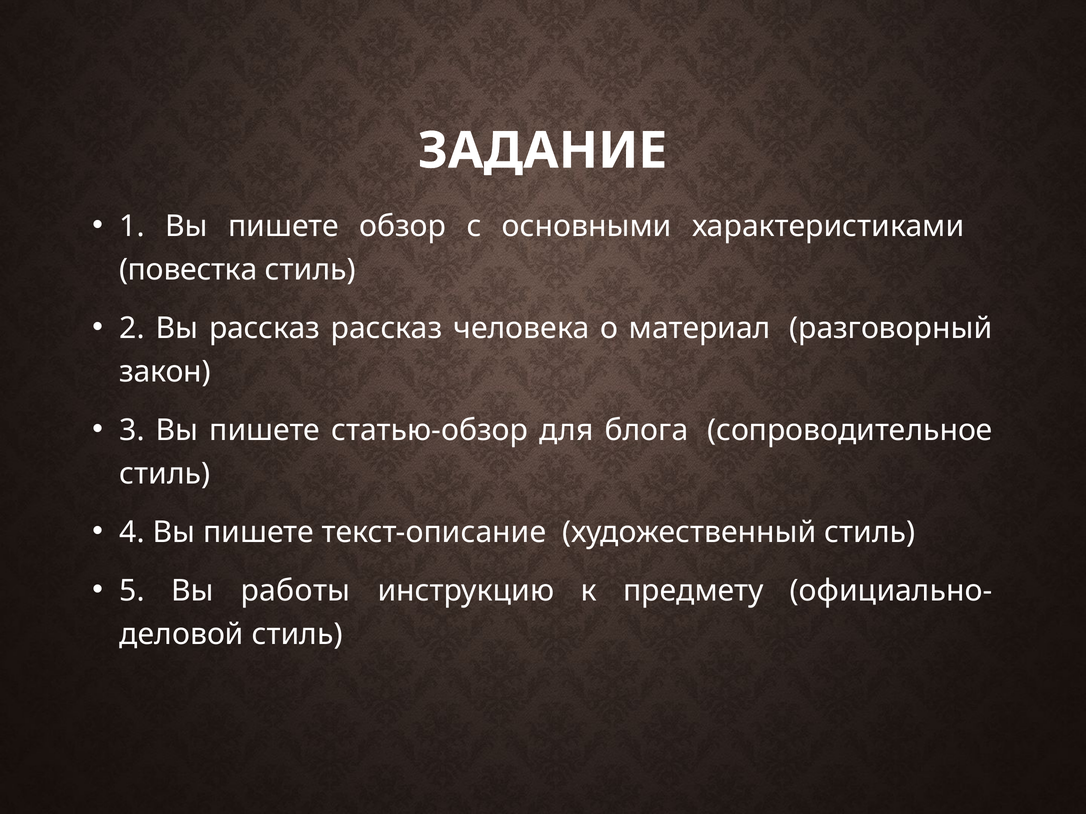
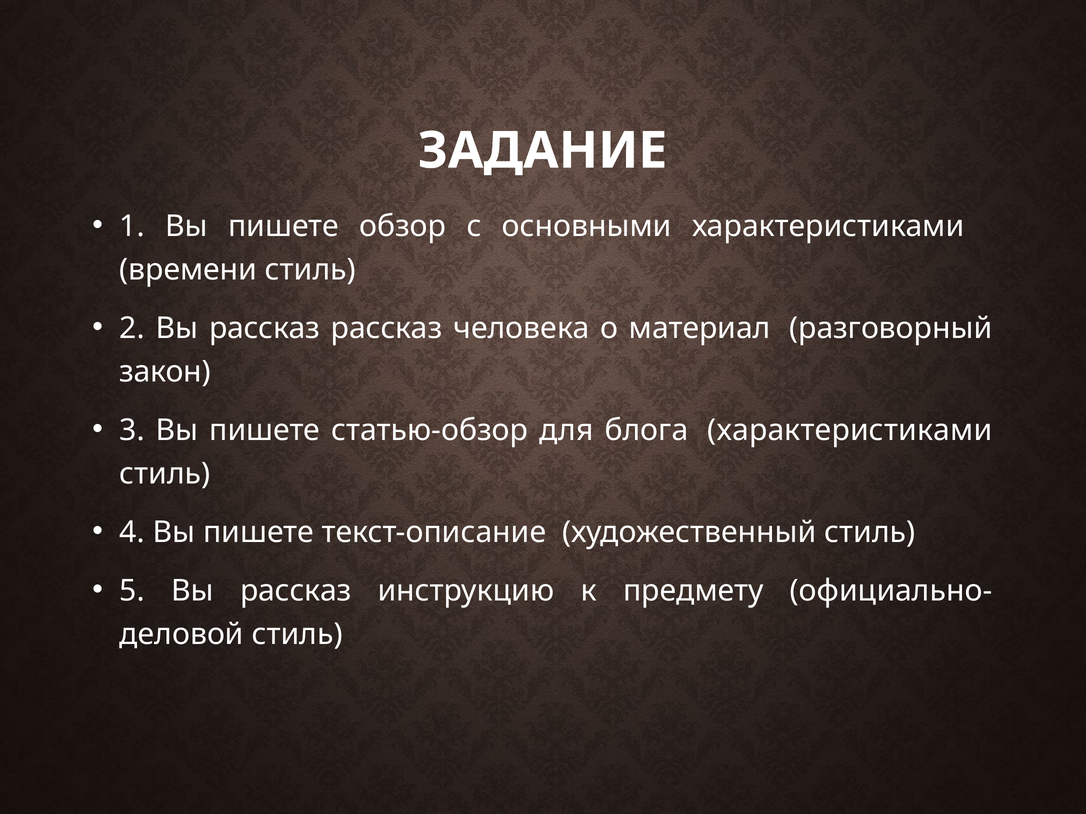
повестка: повестка -> времени
блога сопроводительное: сопроводительное -> характеристиками
5 Вы работы: работы -> рассказ
